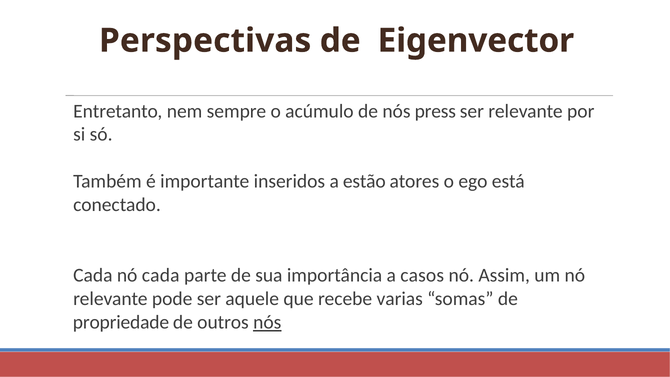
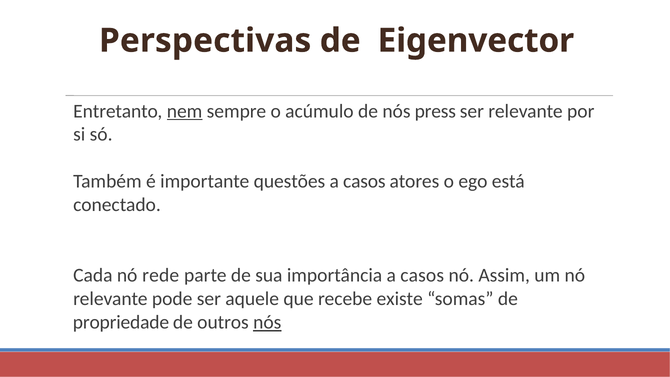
nem underline: none -> present
inseridos: inseridos -> questões
estão at (364, 181): estão -> casos
nó cada: cada -> rede
varias: varias -> existe
